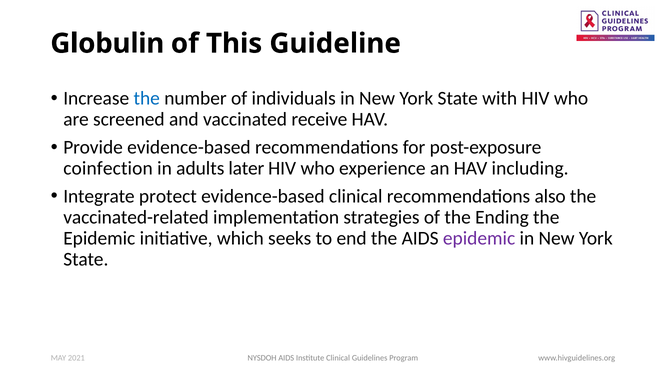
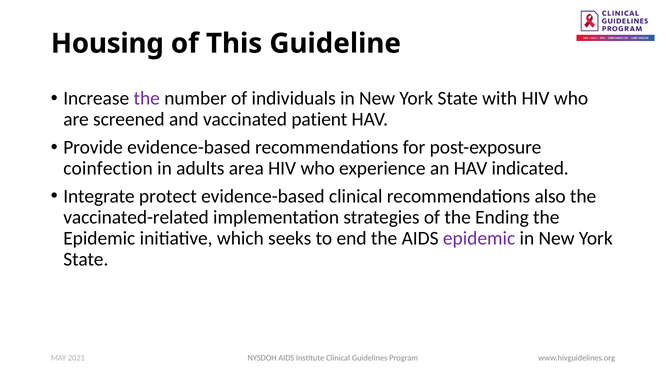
Globulin: Globulin -> Housing
the at (147, 98) colour: blue -> purple
receive: receive -> patient
later: later -> area
including: including -> indicated
